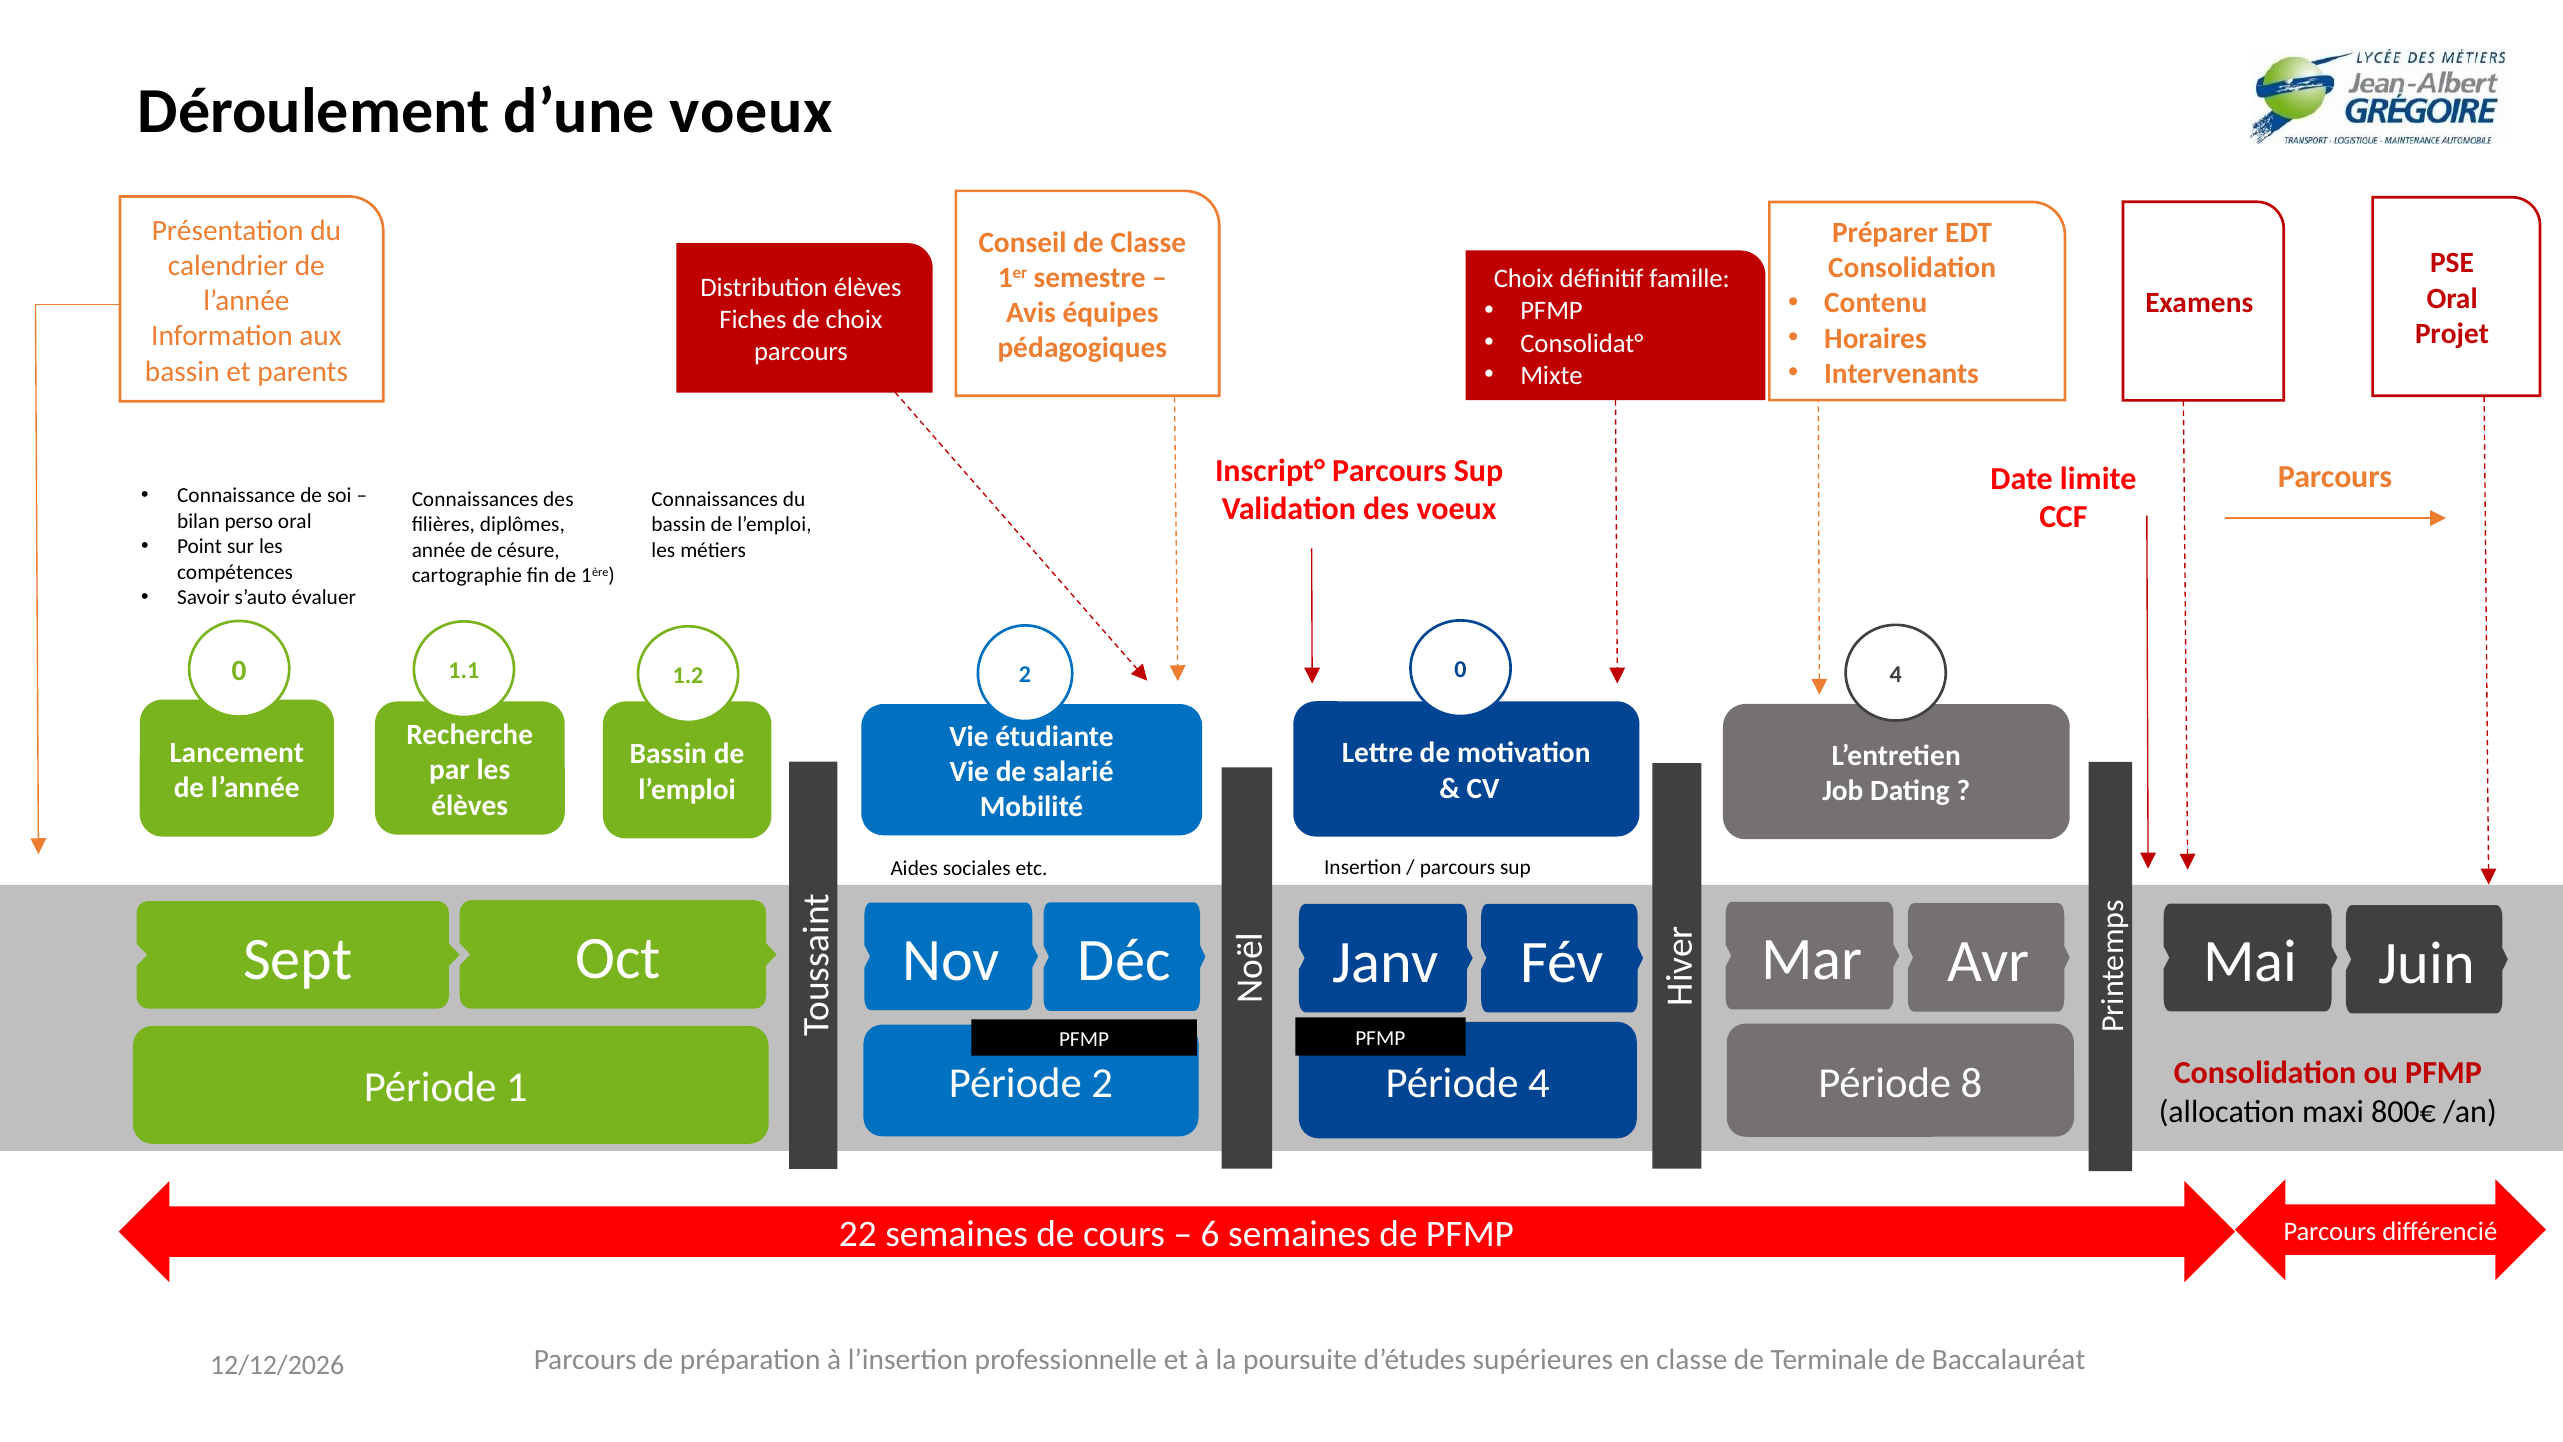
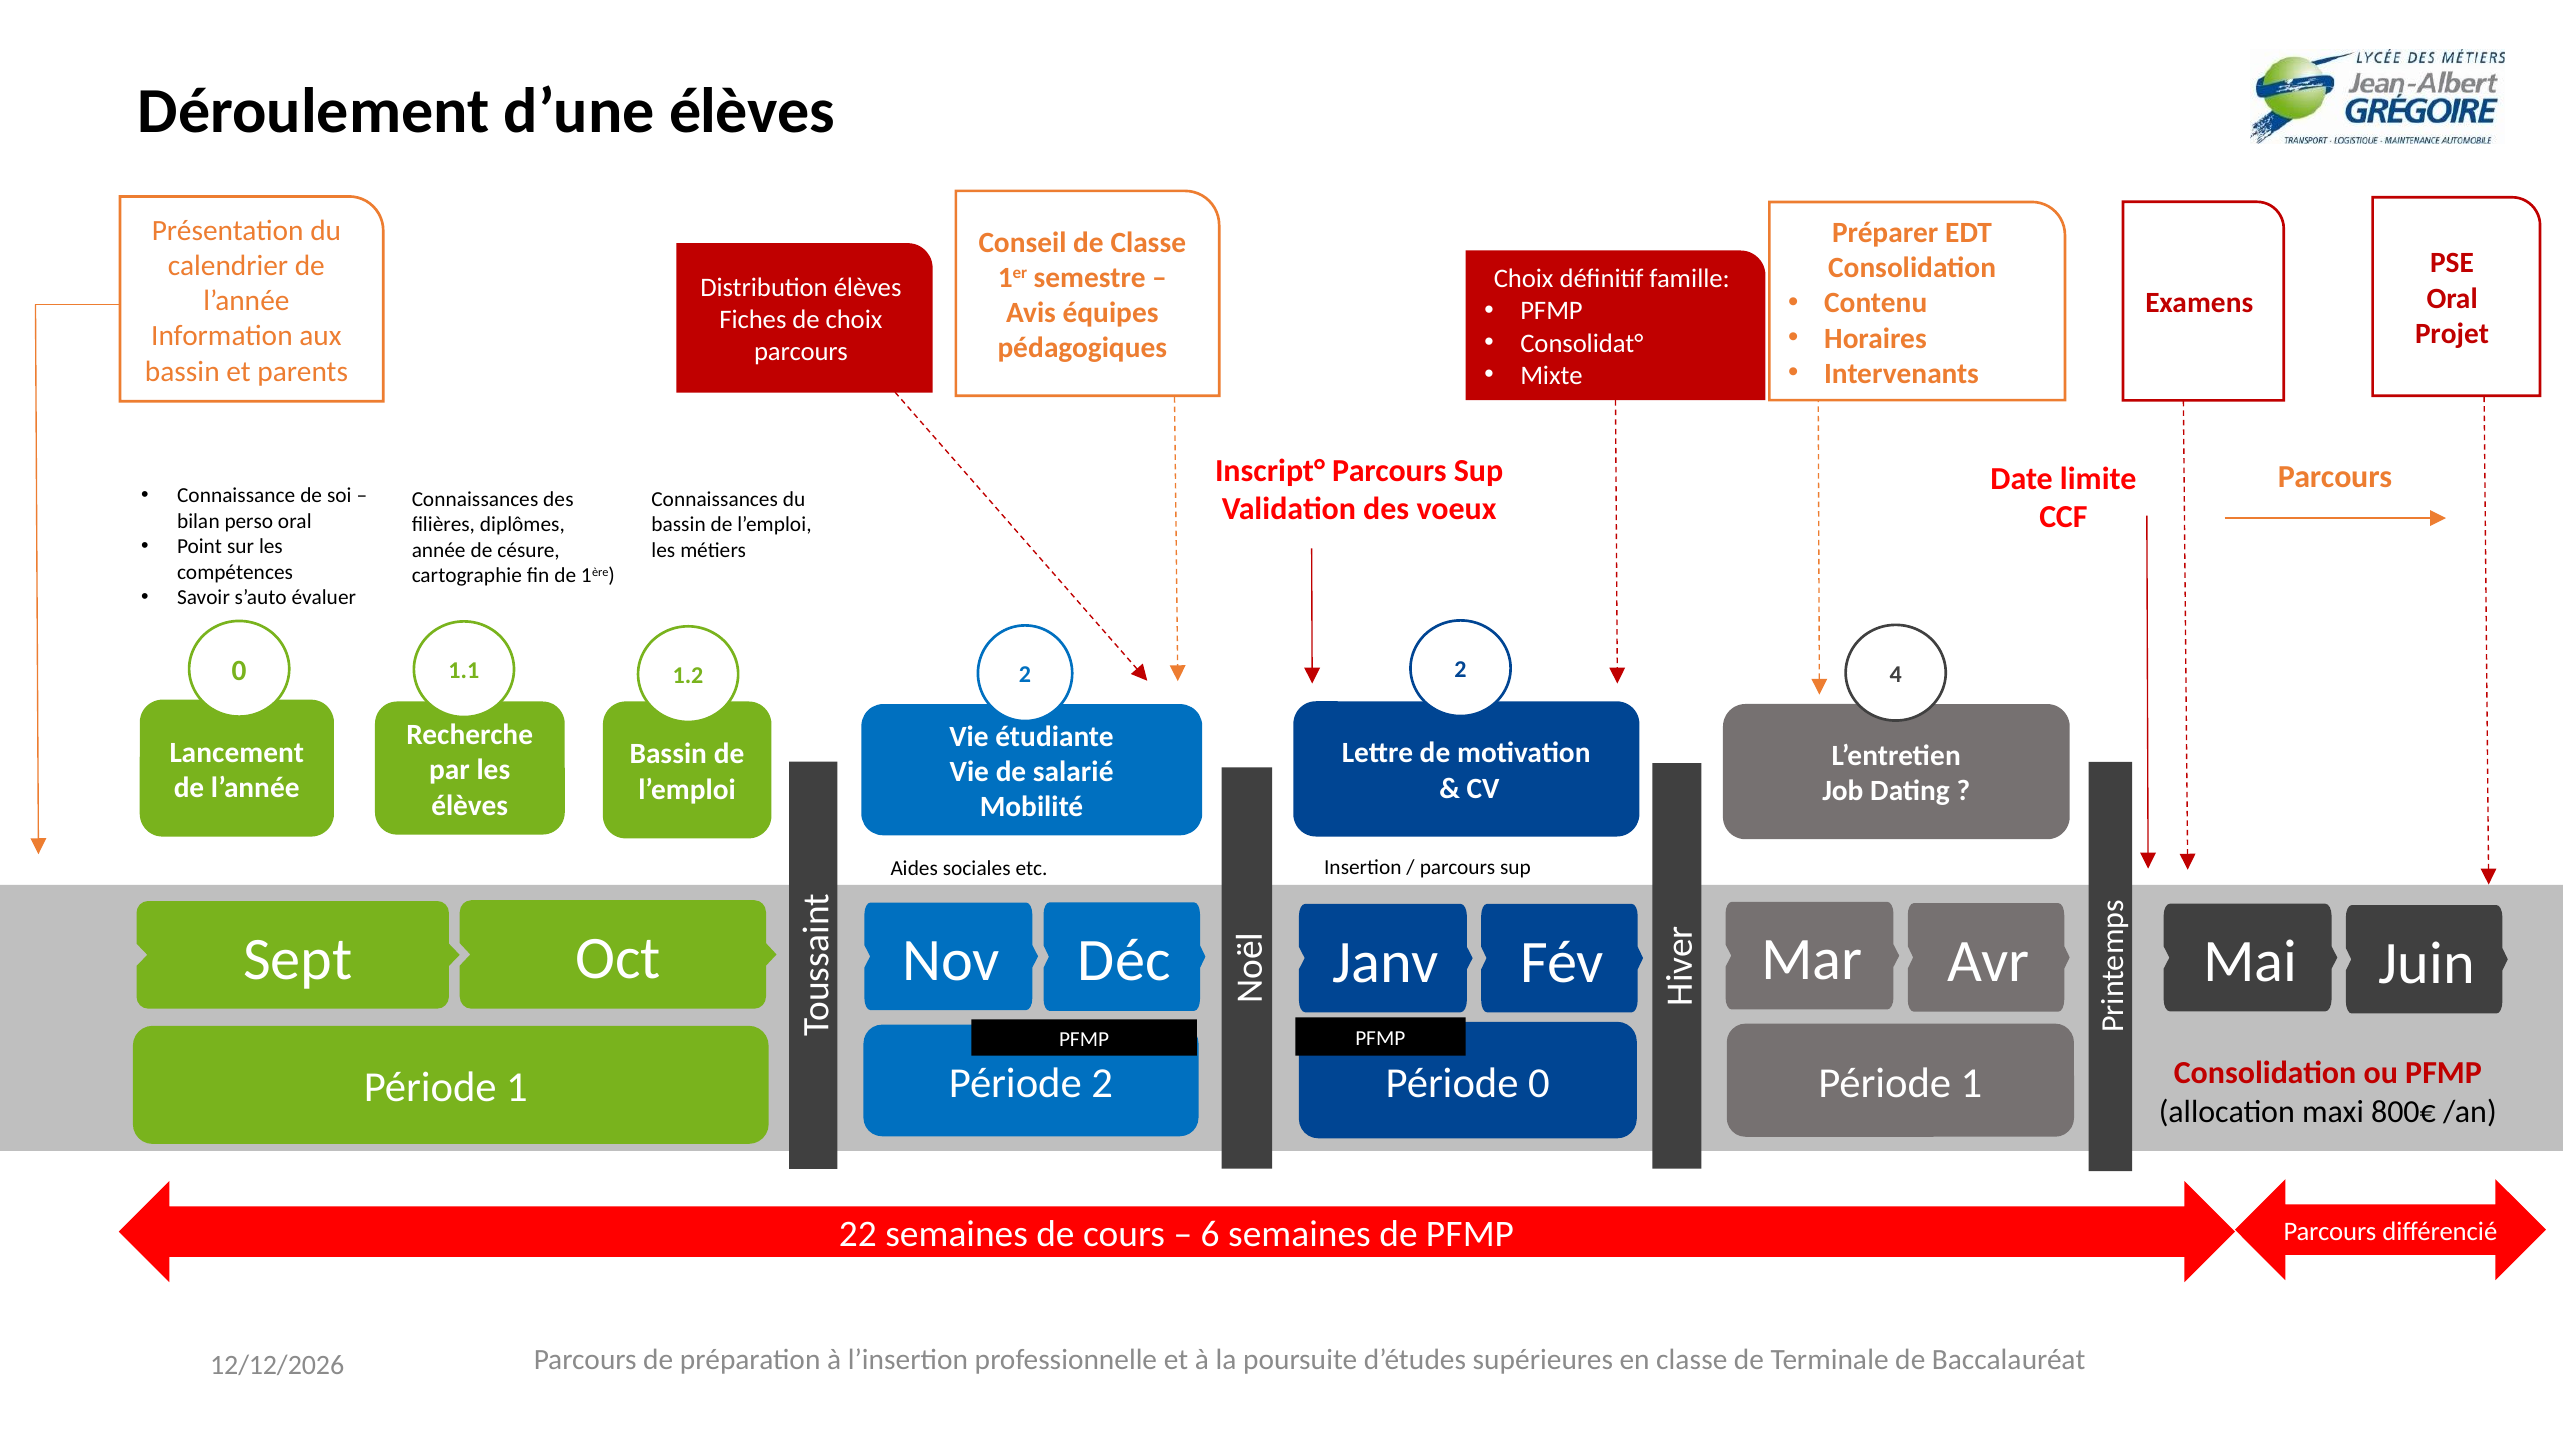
d’une voeux: voeux -> élèves
1.2 0: 0 -> 2
Période 4: 4 -> 0
2 Période 8: 8 -> 1
